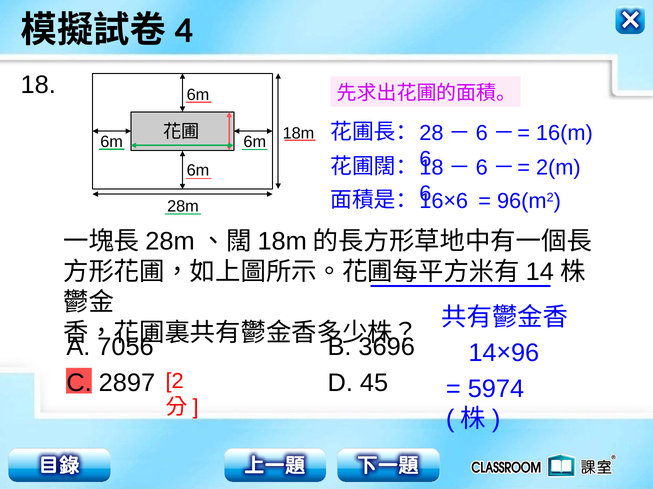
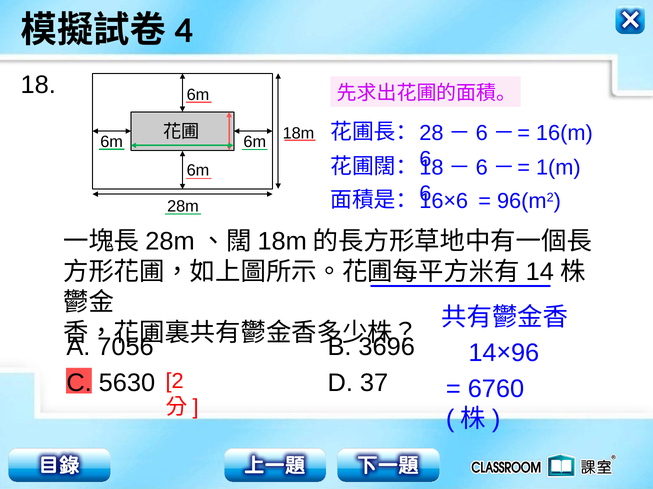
2(m: 2(m -> 1(m
2897: 2897 -> 5630
45: 45 -> 37
5974: 5974 -> 6760
